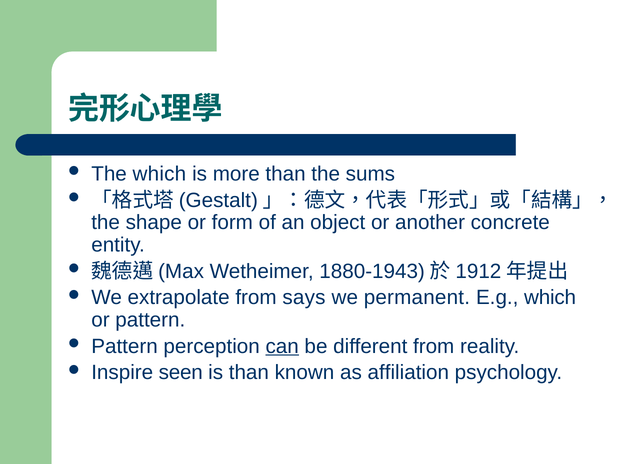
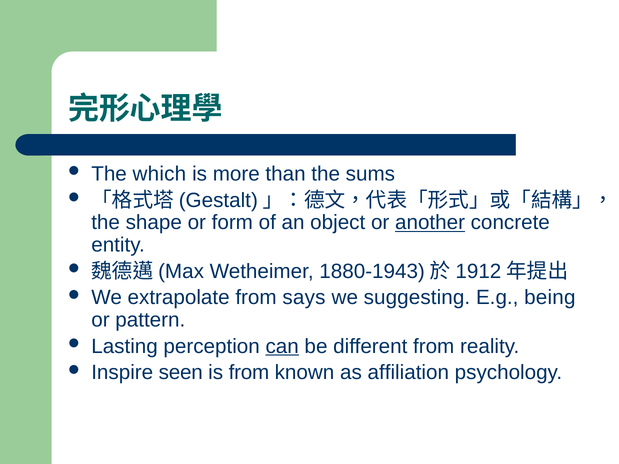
another underline: none -> present
permanent: permanent -> suggesting
E.g which: which -> being
Pattern at (125, 346): Pattern -> Lasting
is than: than -> from
